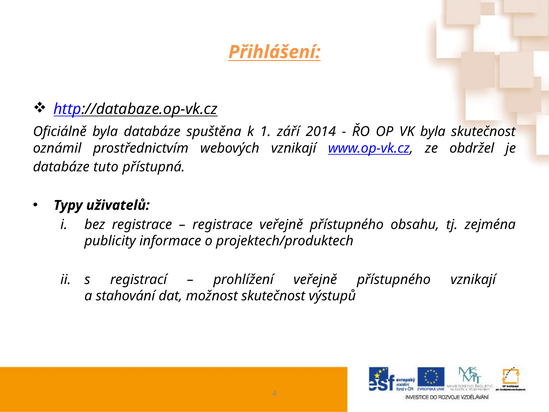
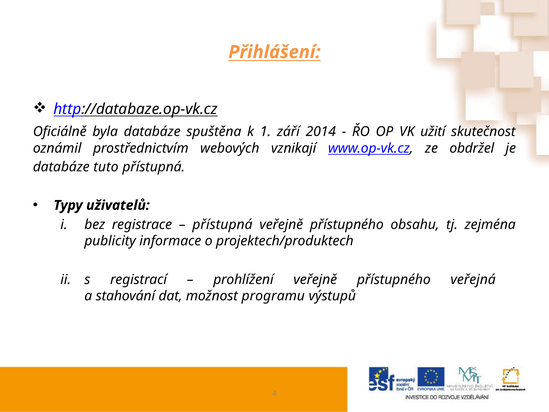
VK byla: byla -> užití
registrace at (223, 224): registrace -> přístupná
přístupného vznikají: vznikají -> veřejná
možnost skutečnost: skutečnost -> programu
